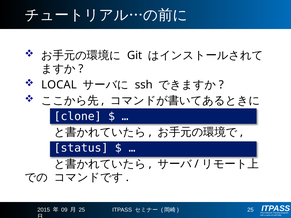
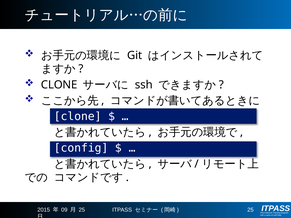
LOCAL at (59, 85): LOCAL -> CLONE
status: status -> config
